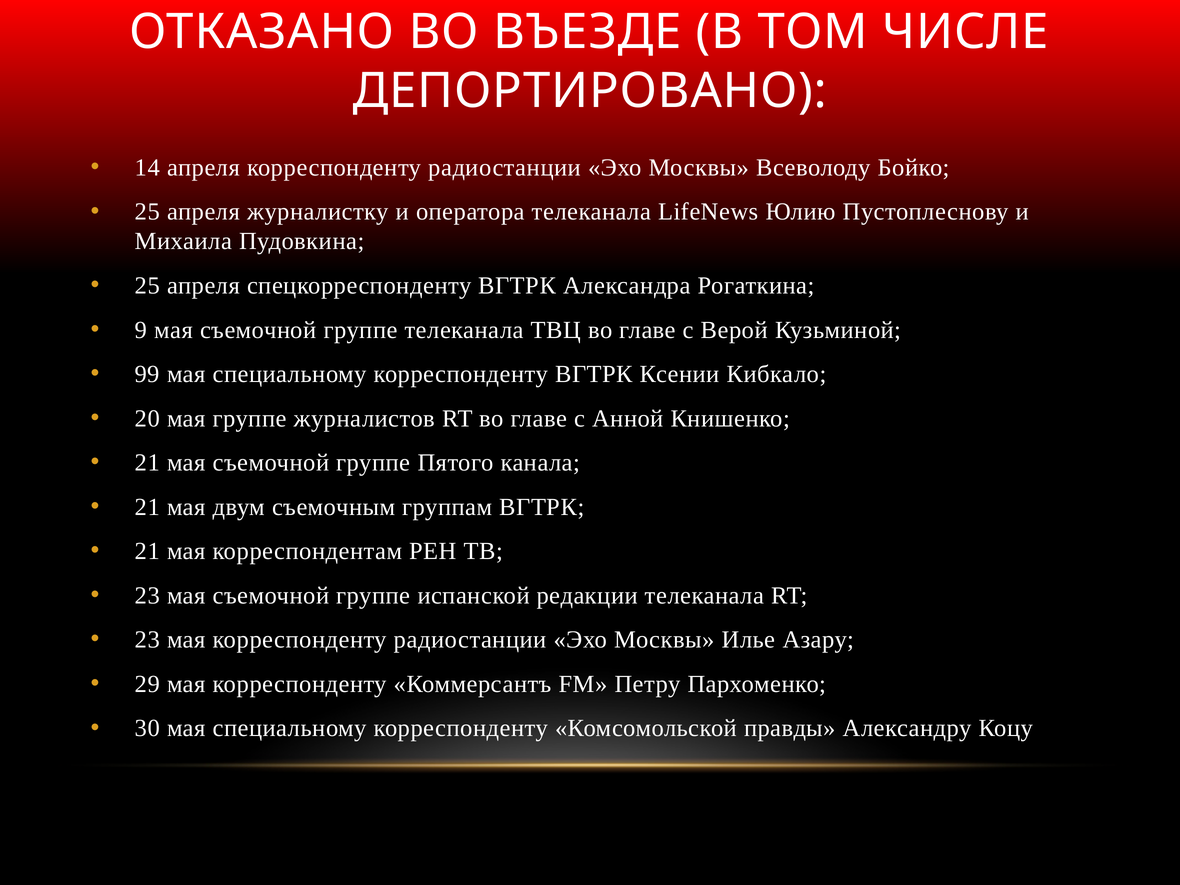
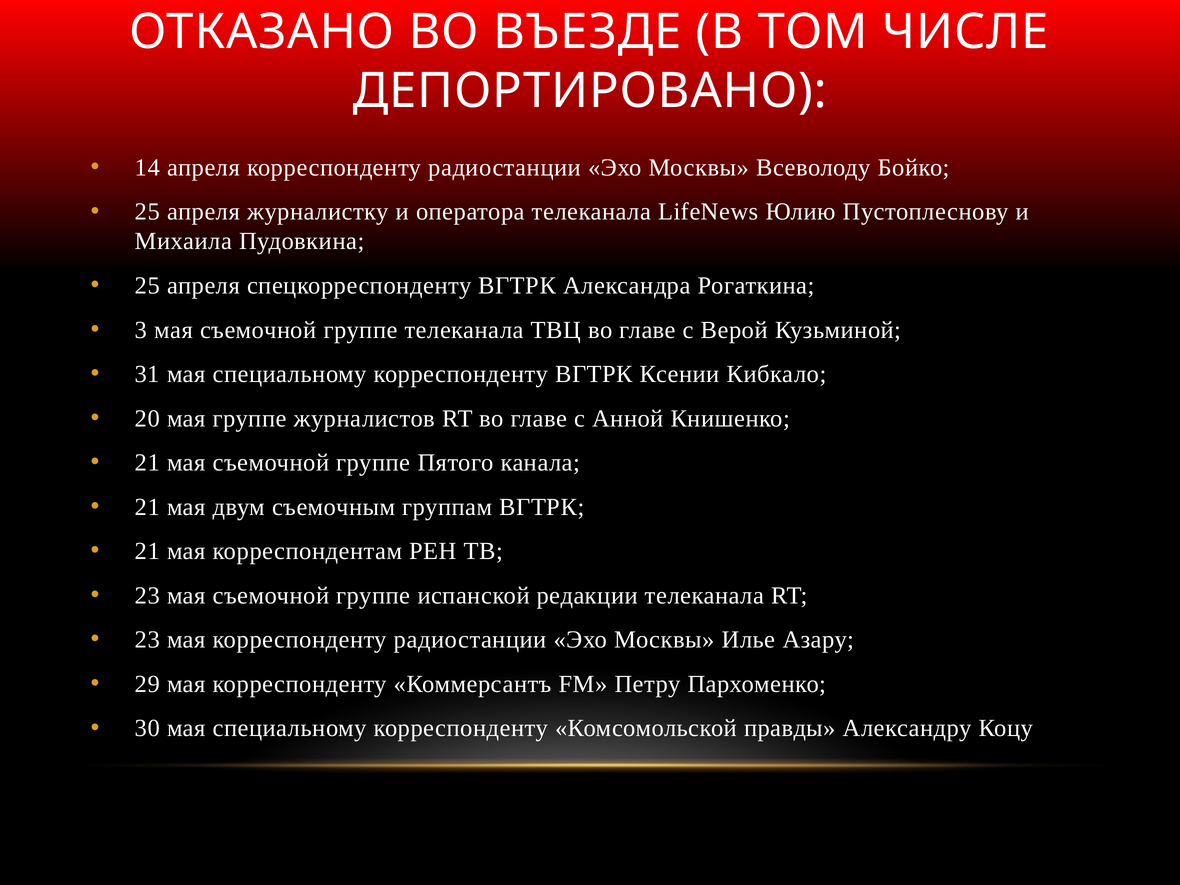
9: 9 -> 3
99: 99 -> 31
